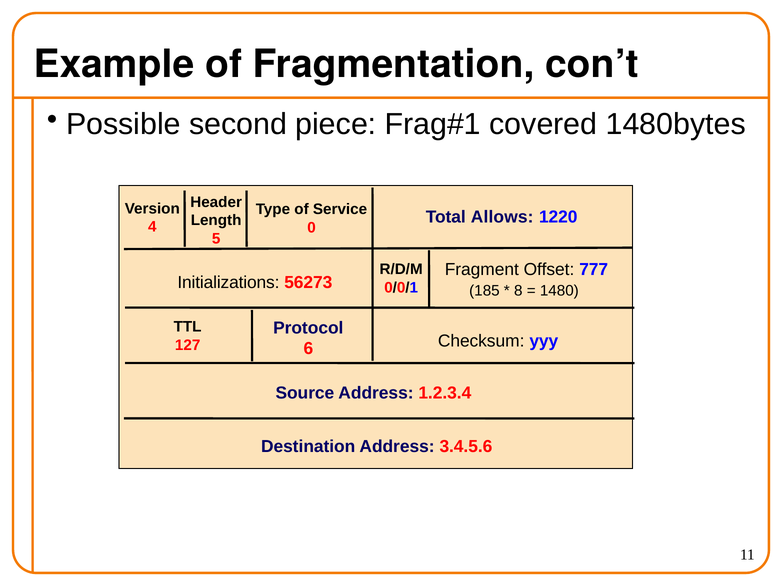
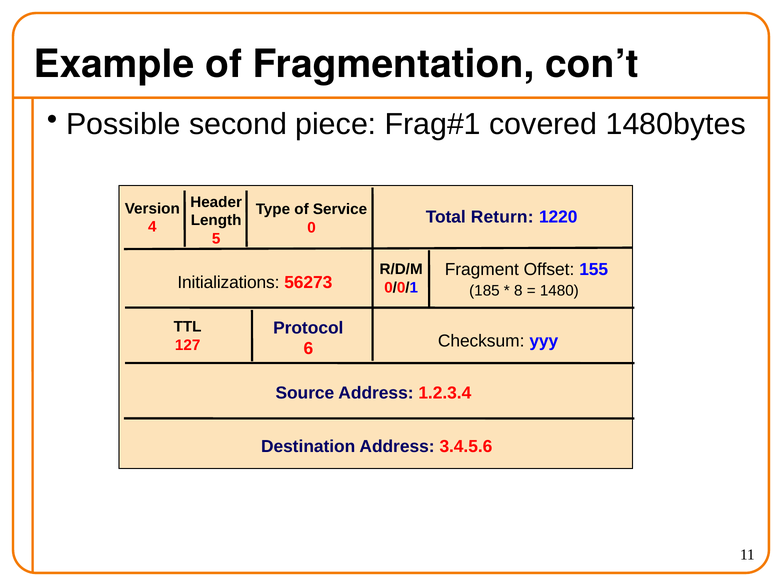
Allows: Allows -> Return
777: 777 -> 155
